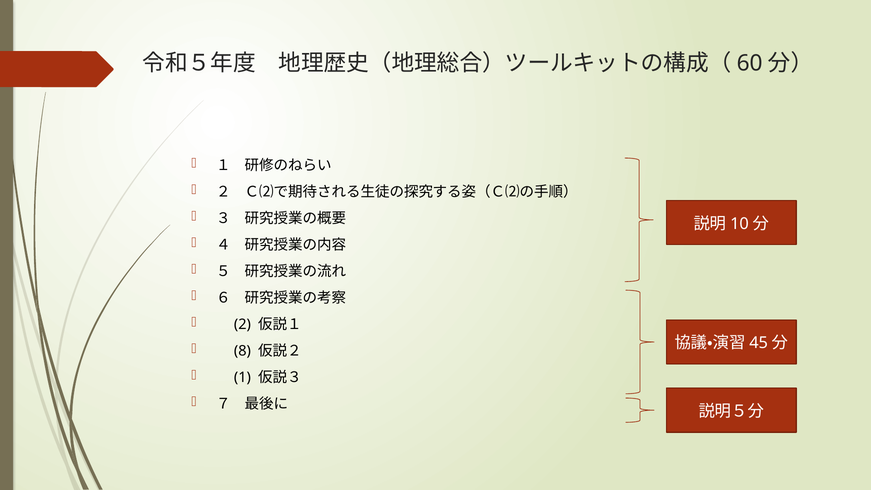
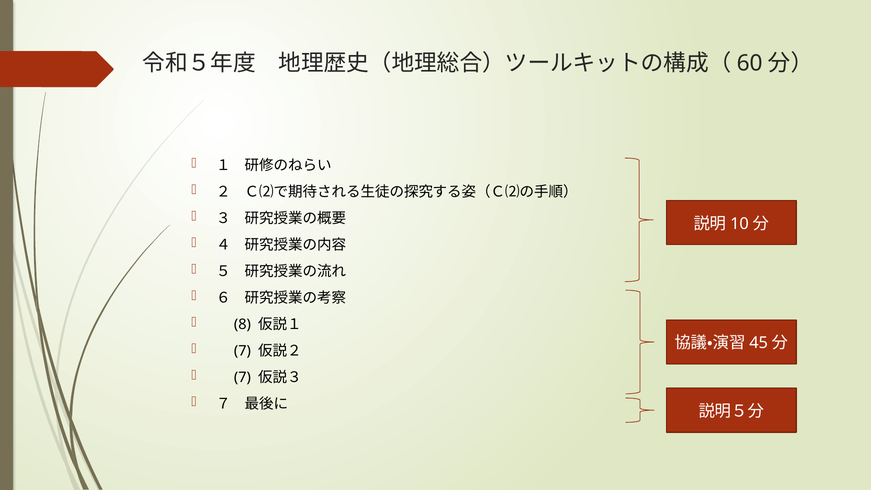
2: 2 -> 8
8 at (242, 351): 8 -> 7
1 at (242, 377): 1 -> 7
